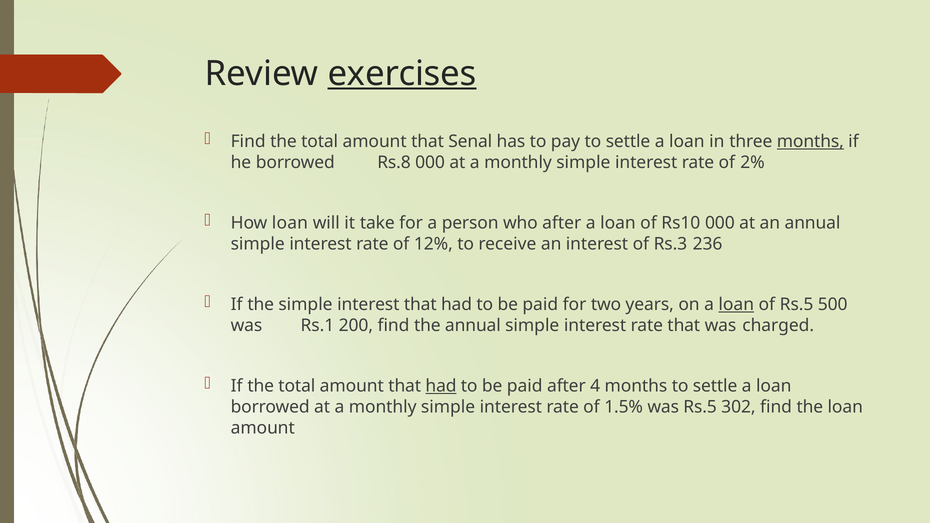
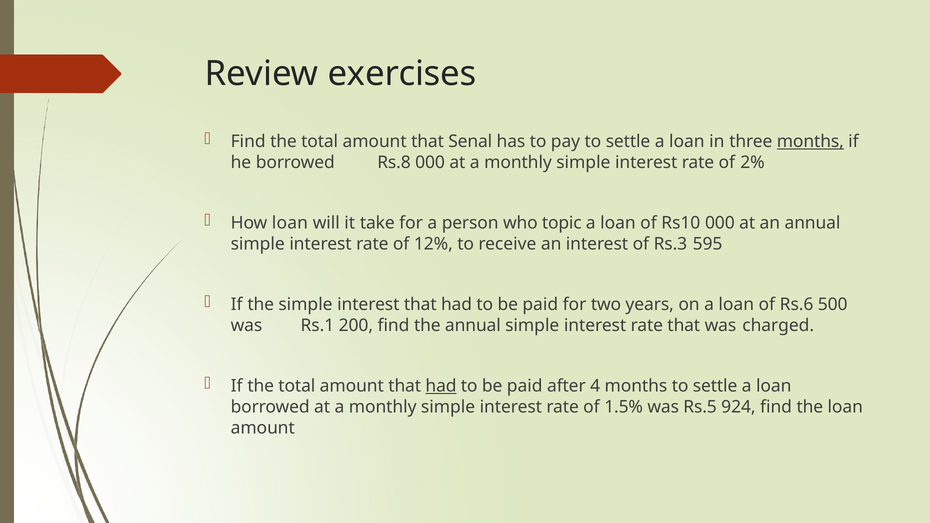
exercises underline: present -> none
who after: after -> topic
236: 236 -> 595
loan at (736, 305) underline: present -> none
of Rs.5: Rs.5 -> Rs.6
302: 302 -> 924
